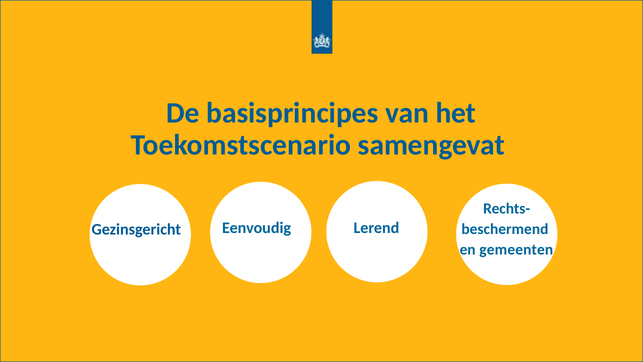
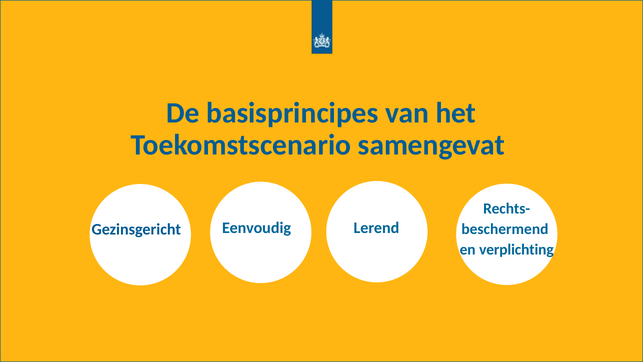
gemeenten: gemeenten -> verplichting
